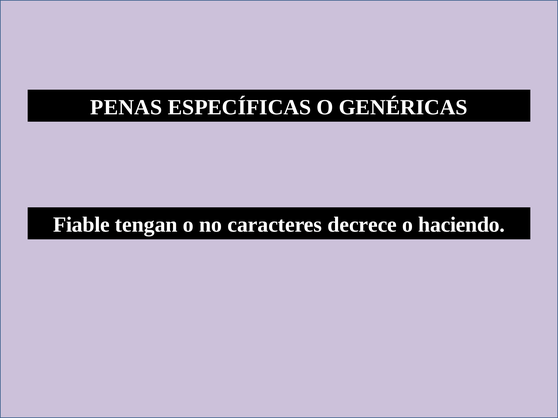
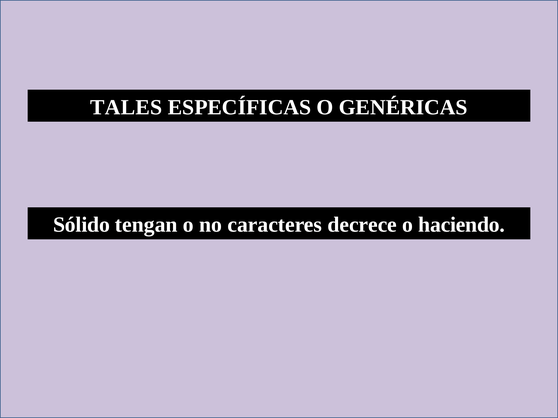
PENAS: PENAS -> TALES
Fiable: Fiable -> Sólido
